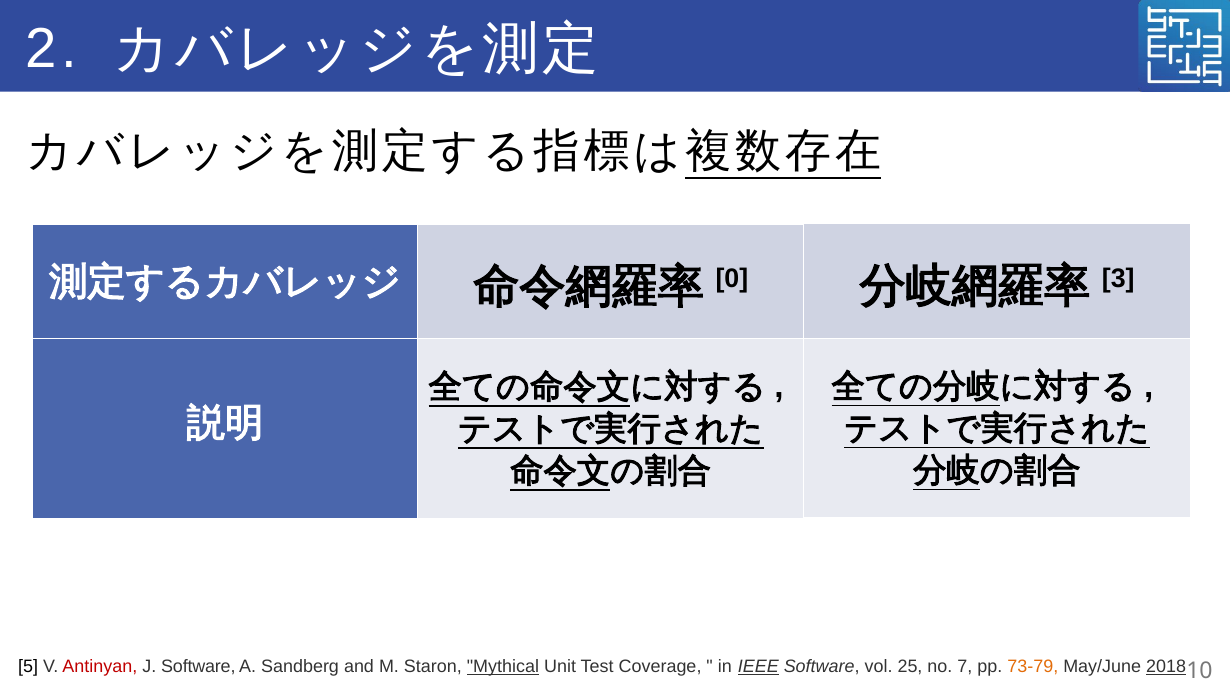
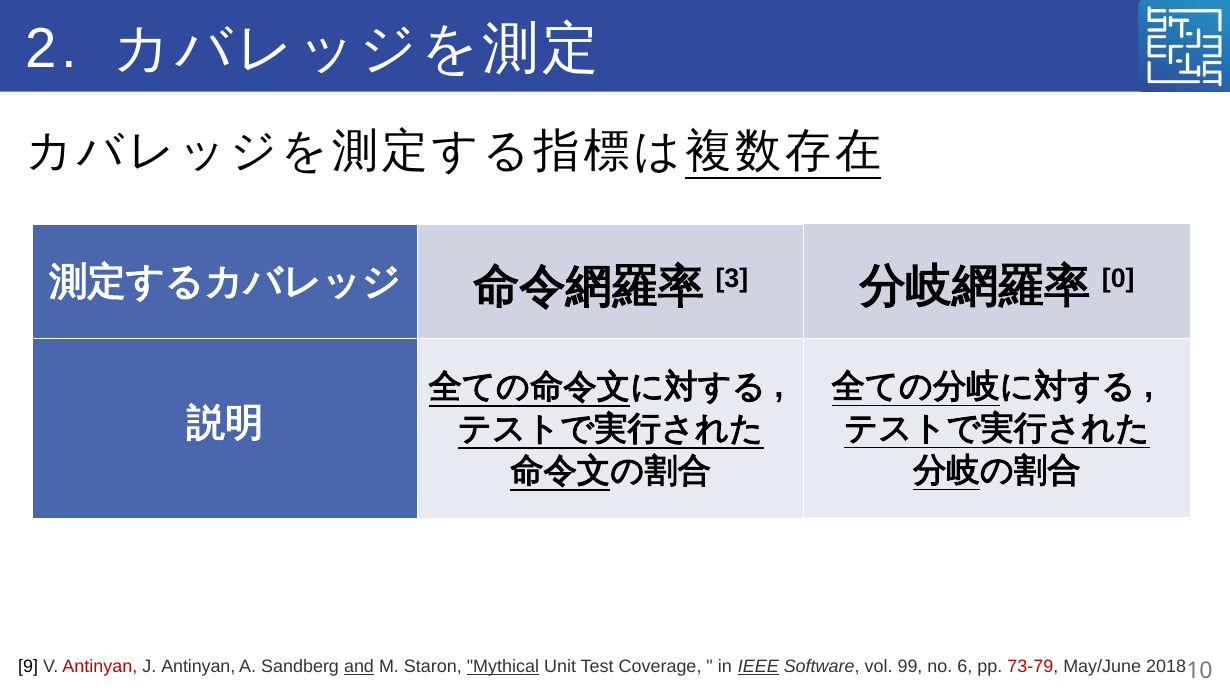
3: 3 -> 0
0: 0 -> 3
5: 5 -> 9
J Software: Software -> Antinyan
and underline: none -> present
25: 25 -> 99
7: 7 -> 6
73-79 colour: orange -> red
2018 underline: present -> none
